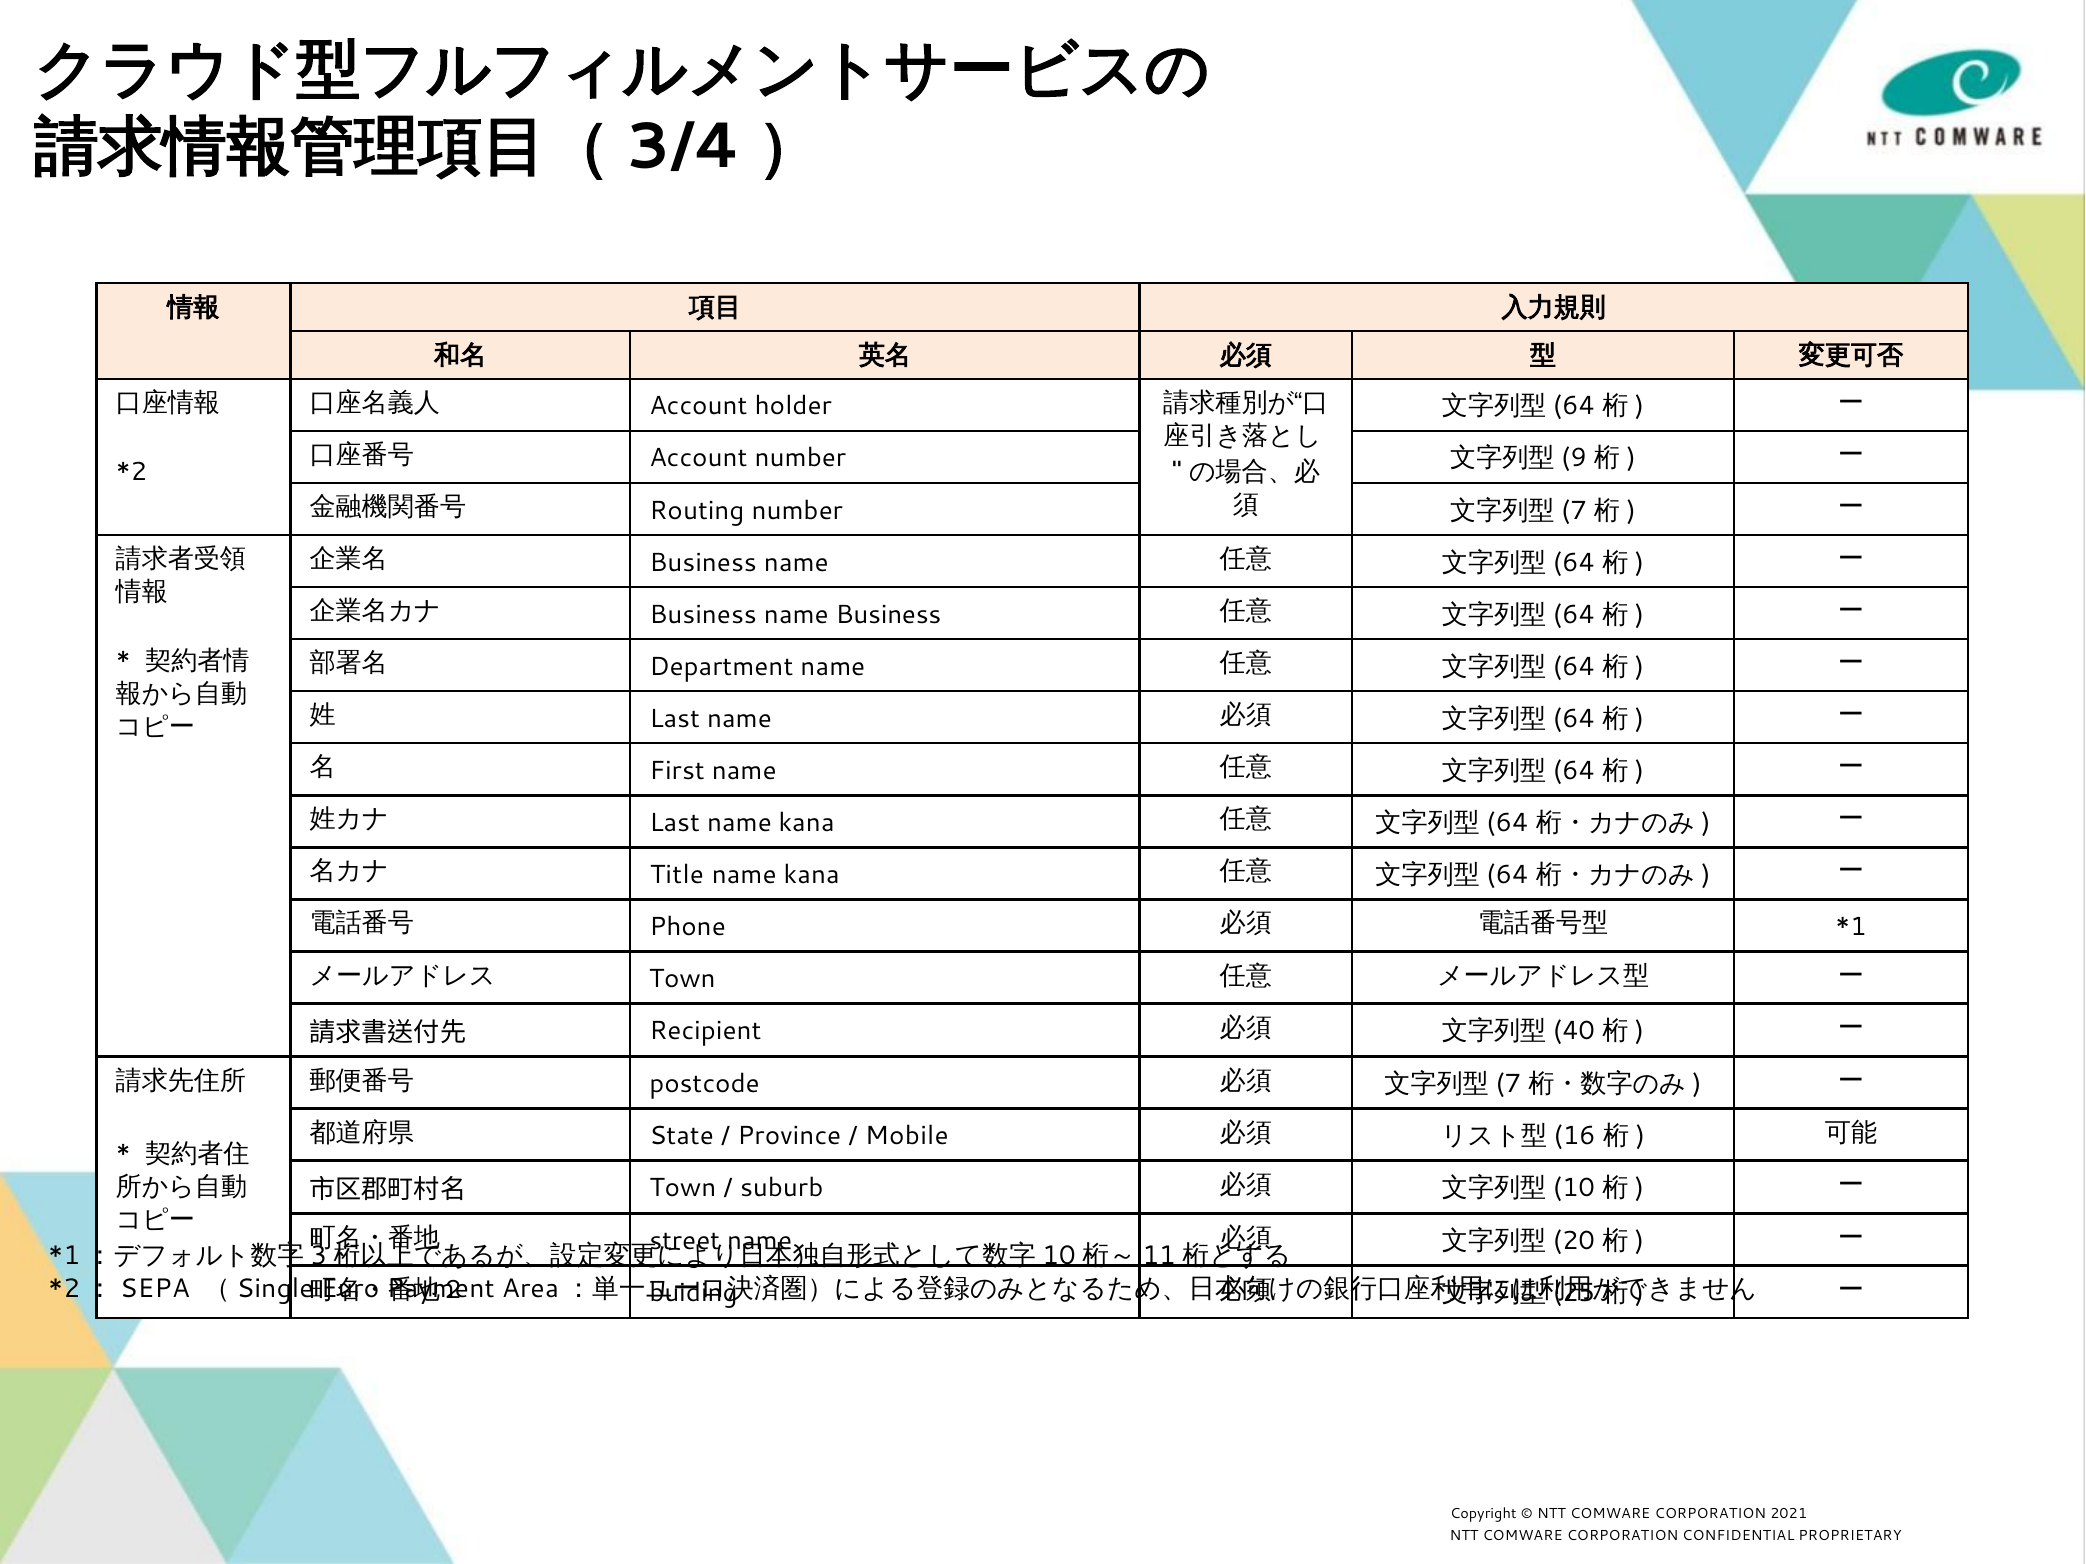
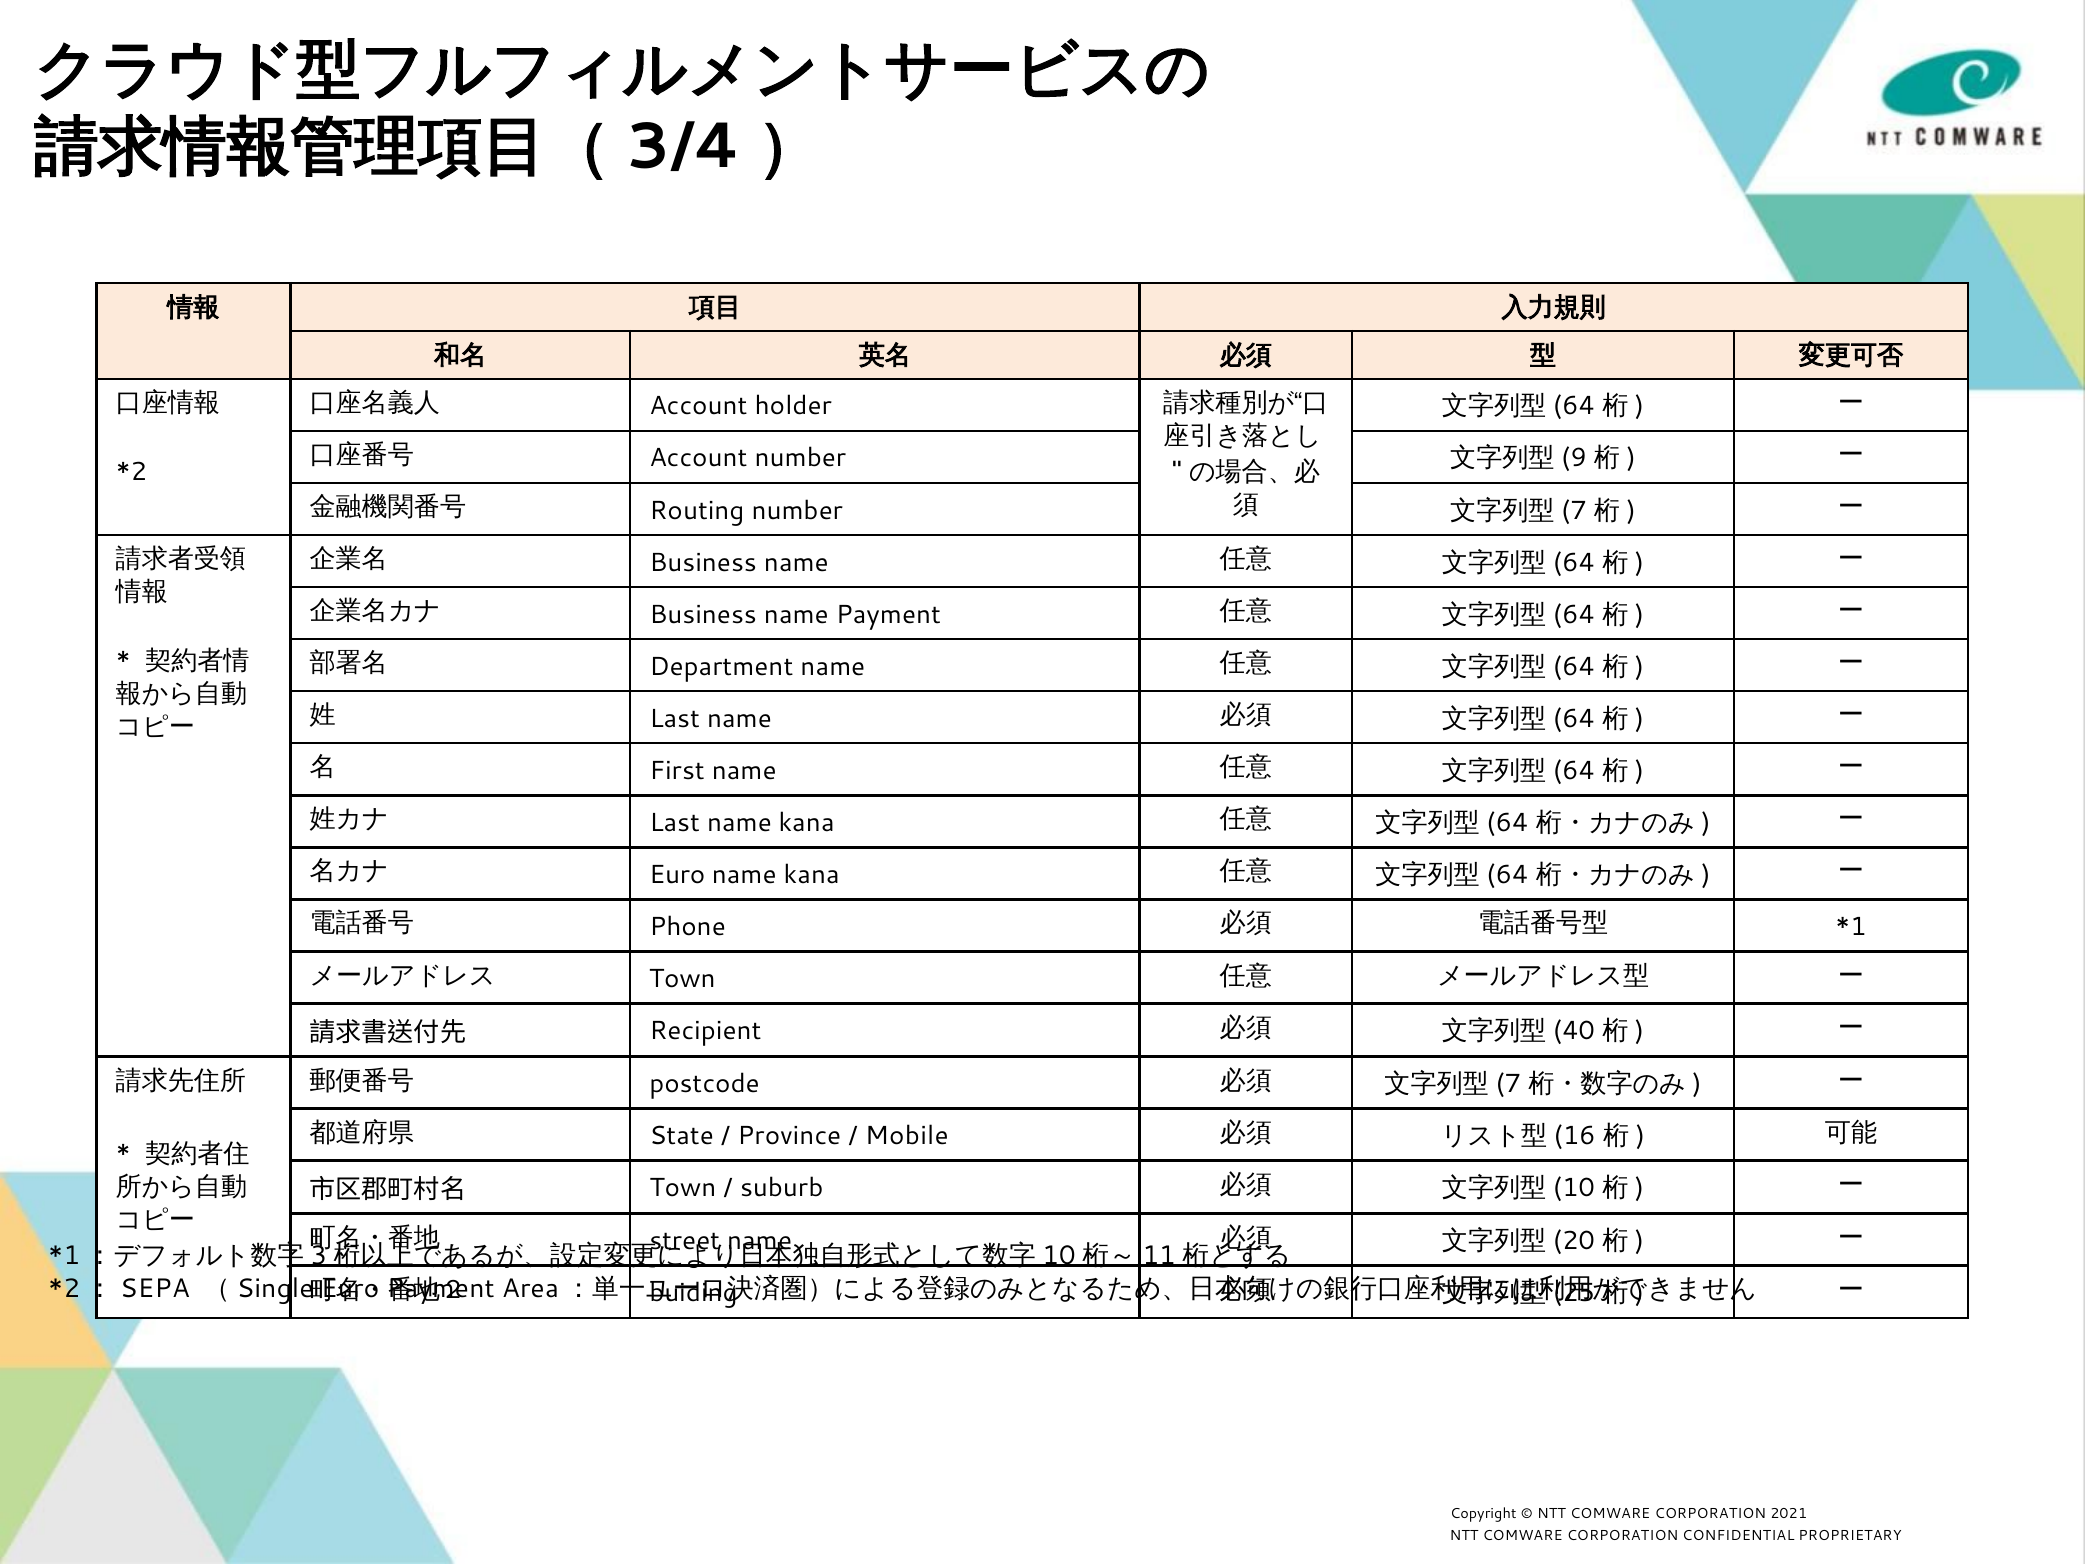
name Business: Business -> Payment
Title at (677, 875): Title -> Euro
